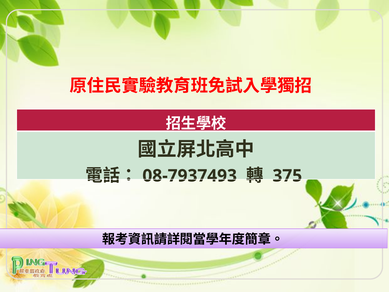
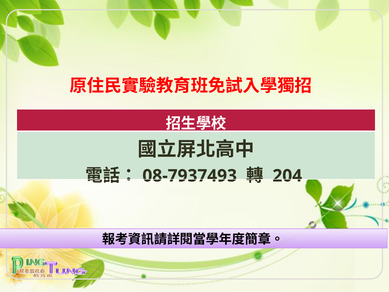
375: 375 -> 204
